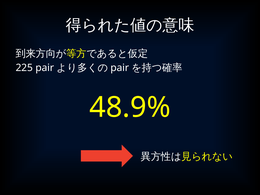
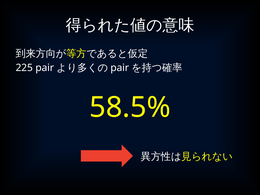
48.9%: 48.9% -> 58.5%
